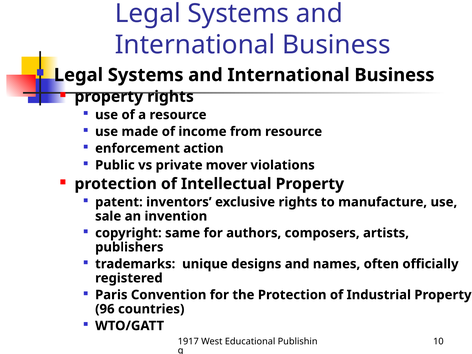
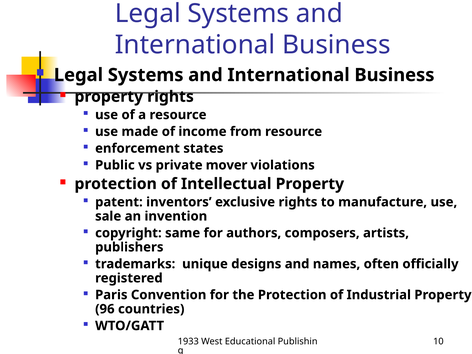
action: action -> states
1917: 1917 -> 1933
